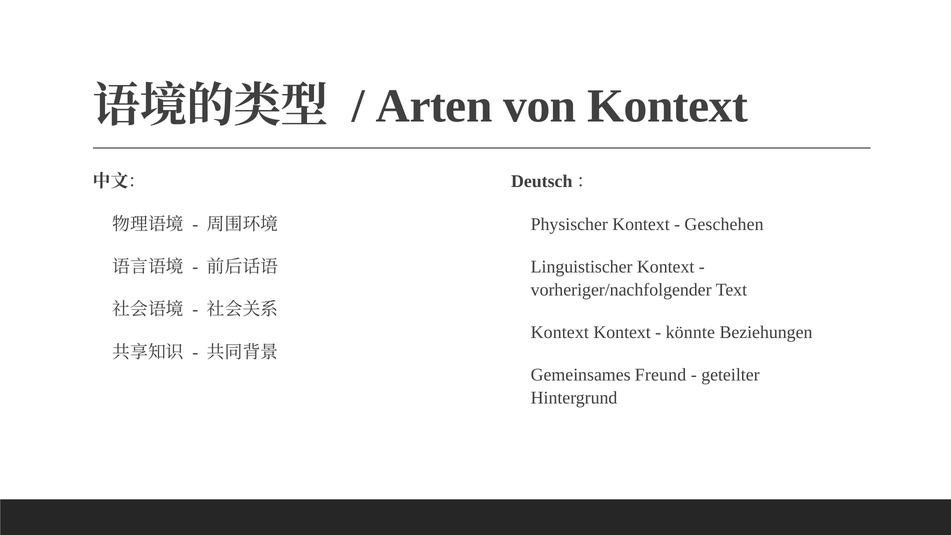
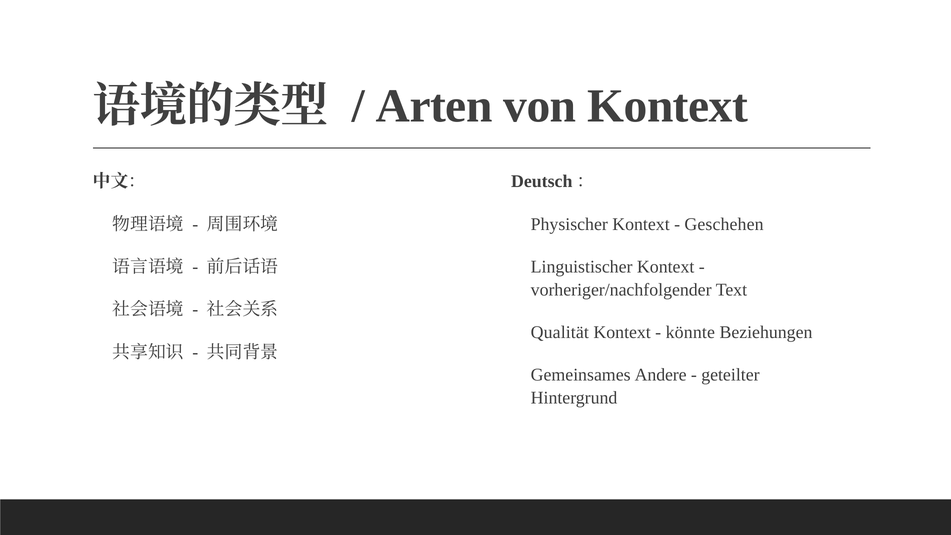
Kontext at (560, 332): Kontext -> Qualität
Freund: Freund -> Andere
